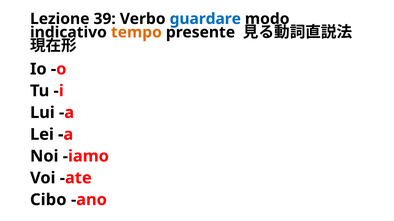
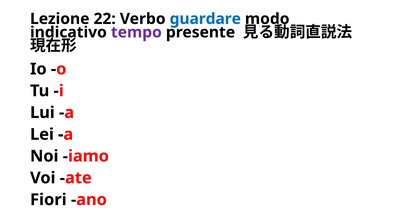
39: 39 -> 22
tempo colour: orange -> purple
Cibo: Cibo -> Fiori
